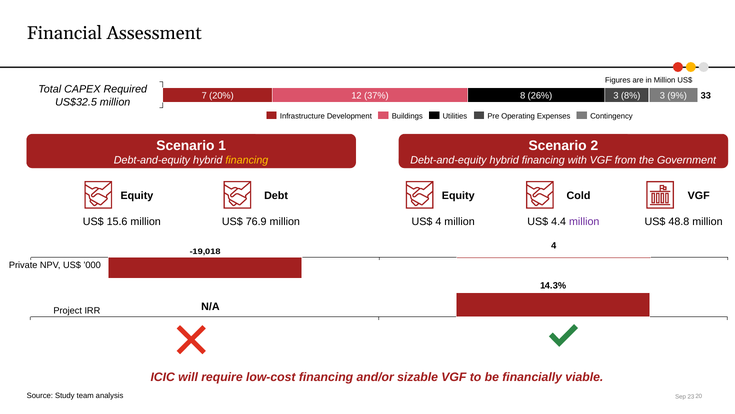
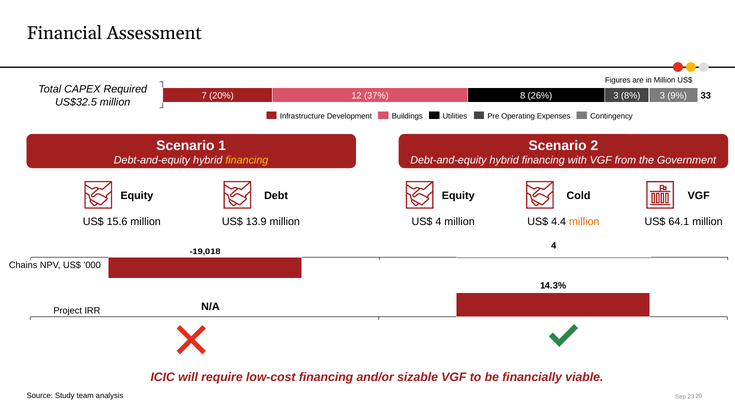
76.9: 76.9 -> 13.9
million at (584, 222) colour: purple -> orange
48.8: 48.8 -> 64.1
Private: Private -> Chains
